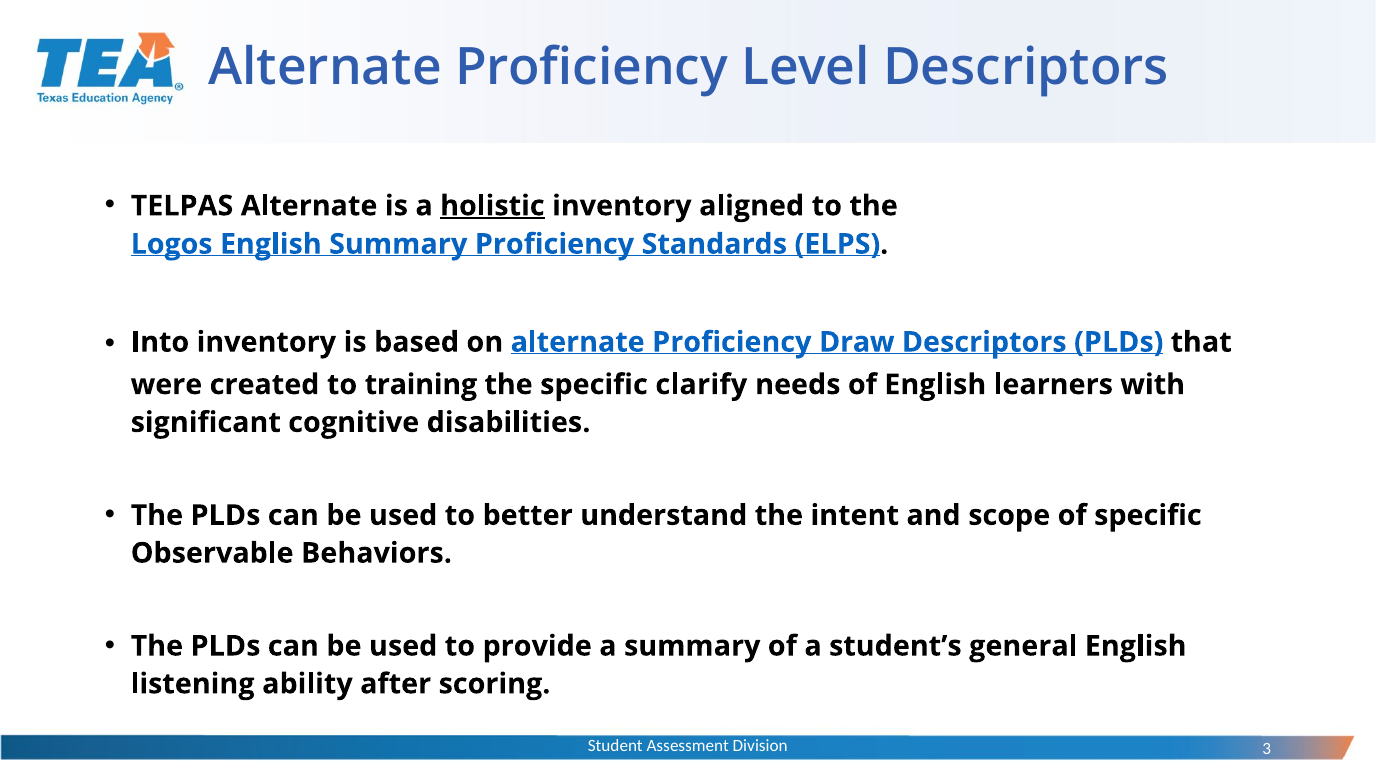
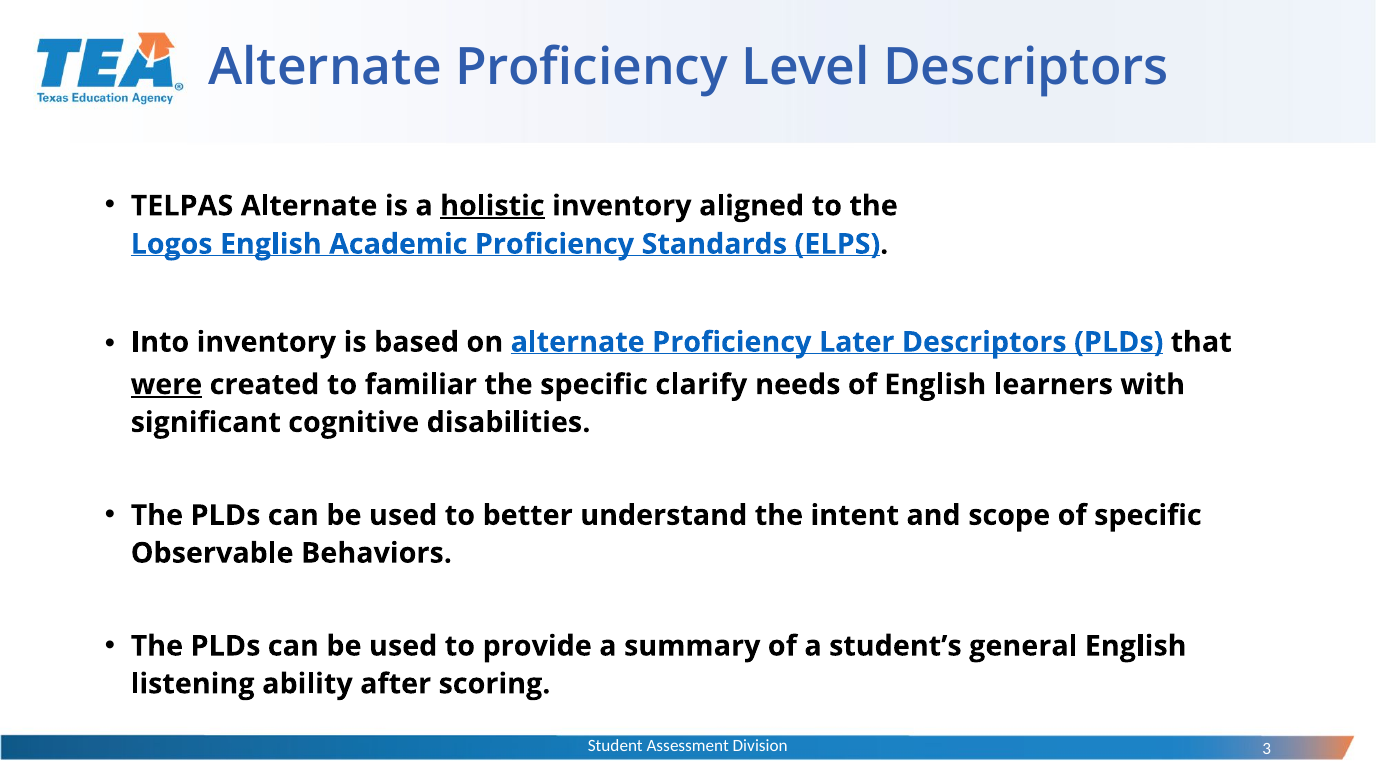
English Summary: Summary -> Academic
Draw: Draw -> Later
were underline: none -> present
training: training -> familiar
